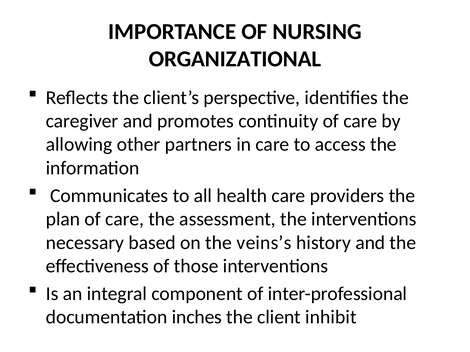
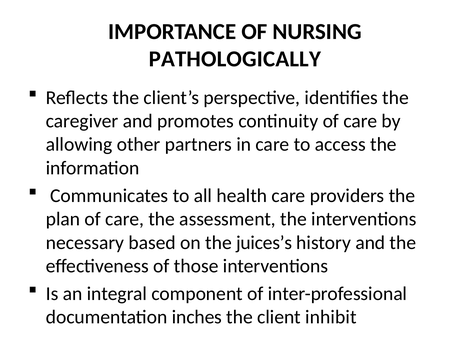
ORGANIZATIONAL: ORGANIZATIONAL -> PATHOLOGICALLY
veins’s: veins’s -> juices’s
